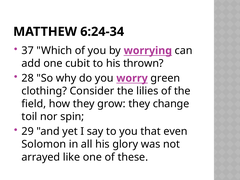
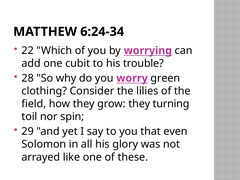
37: 37 -> 22
thrown: thrown -> trouble
change: change -> turning
